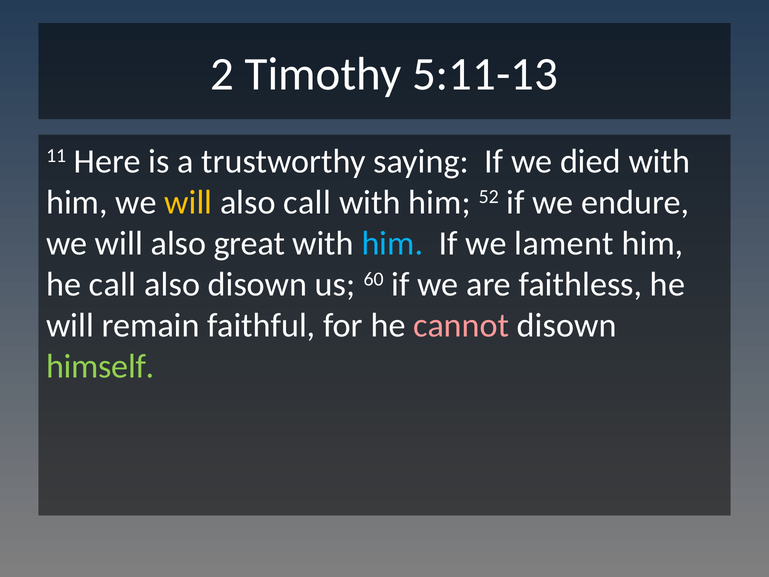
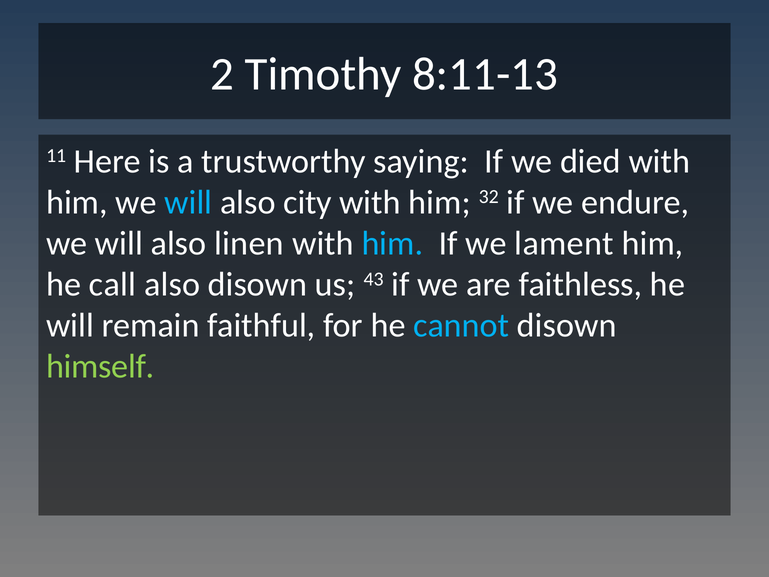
5:11-13: 5:11-13 -> 8:11-13
will at (188, 202) colour: yellow -> light blue
also call: call -> city
52: 52 -> 32
great: great -> linen
60: 60 -> 43
cannot colour: pink -> light blue
